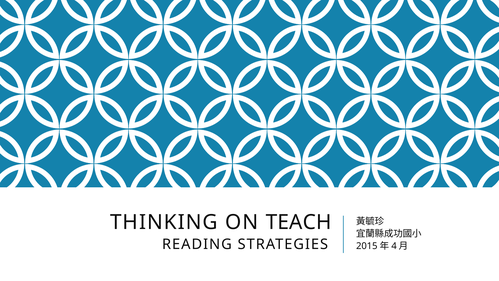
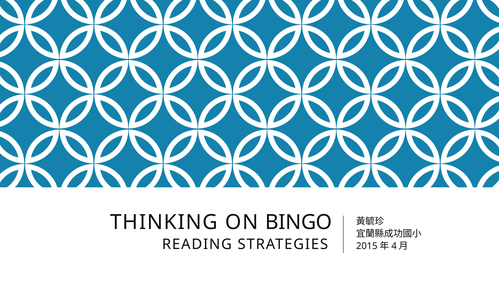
TEACH: TEACH -> BINGO
